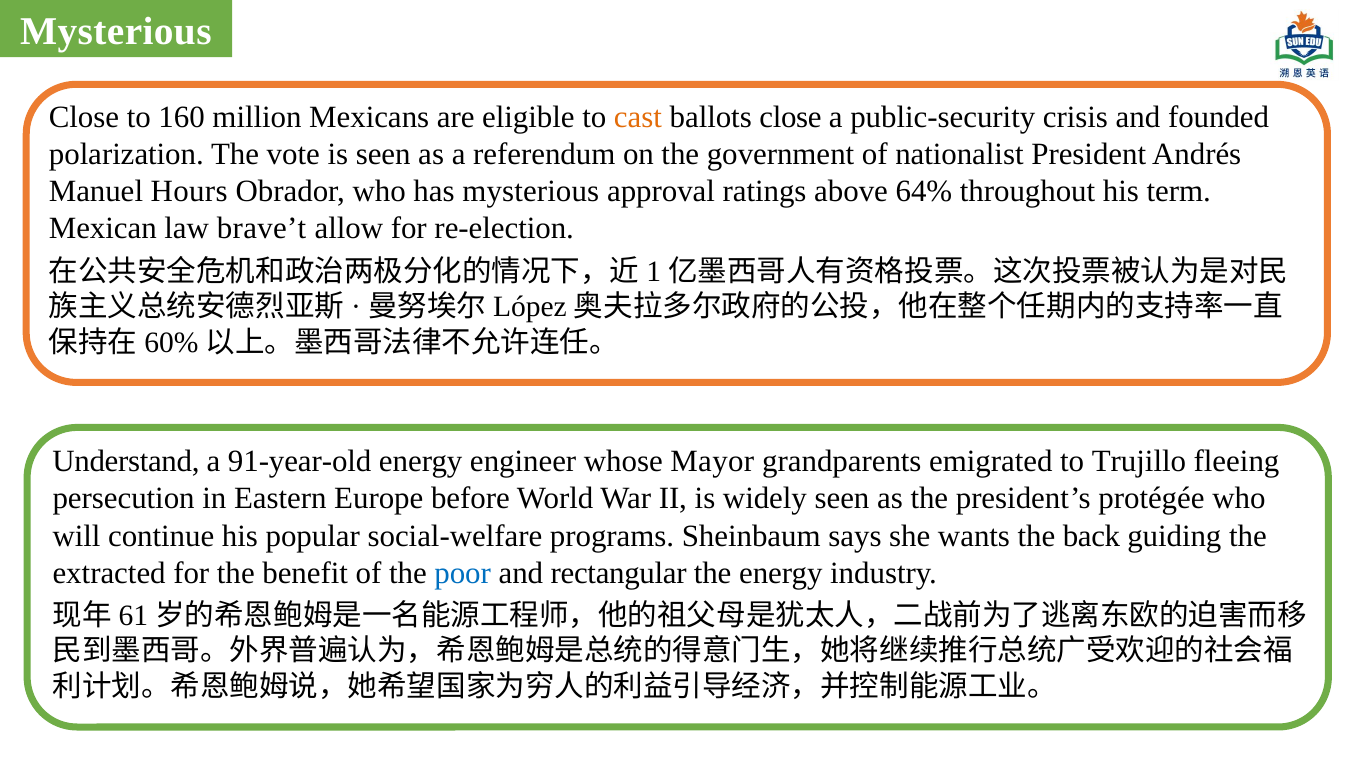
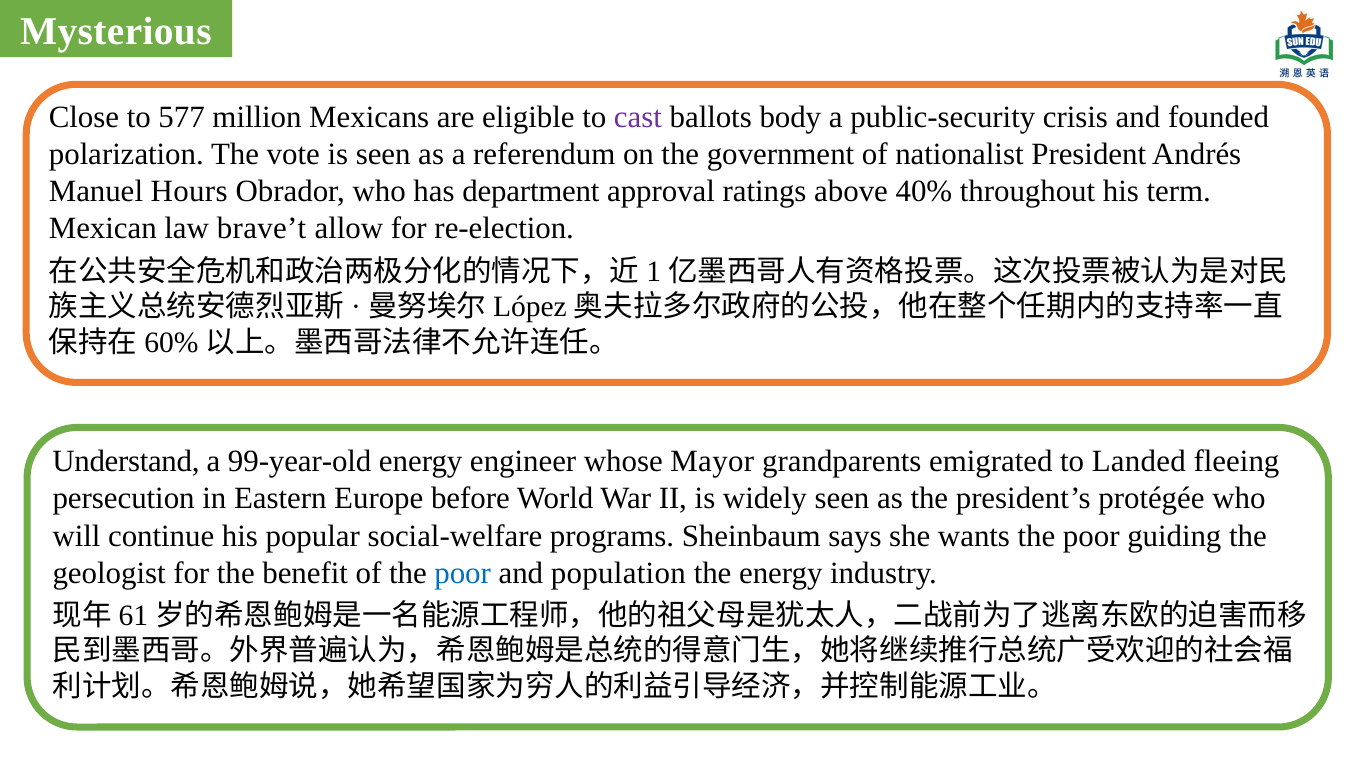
160: 160 -> 577
cast colour: orange -> purple
ballots close: close -> body
has mysterious: mysterious -> department
64%: 64% -> 40%
91-year-old: 91-year-old -> 99-year-old
Trujillo: Trujillo -> Landed
wants the back: back -> poor
extracted: extracted -> geologist
rectangular: rectangular -> population
